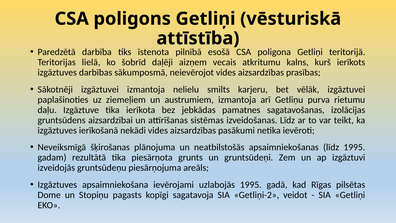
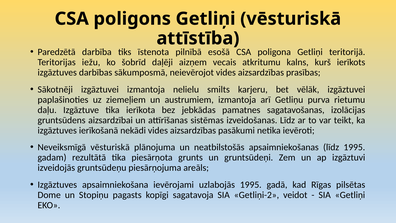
lielā: lielā -> iežu
Neveiksmīgā šķirošanas: šķirošanas -> vēsturiskā
